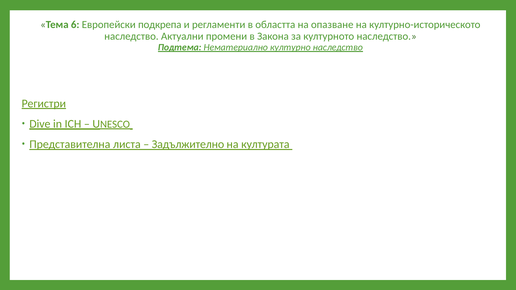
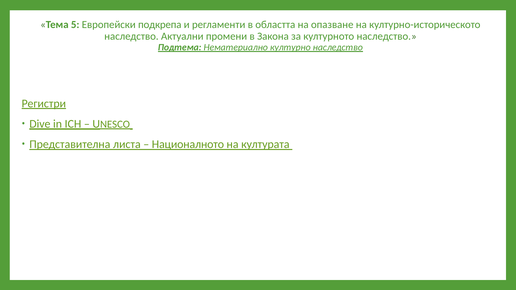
6: 6 -> 5
Задължително: Задължително -> Националното
